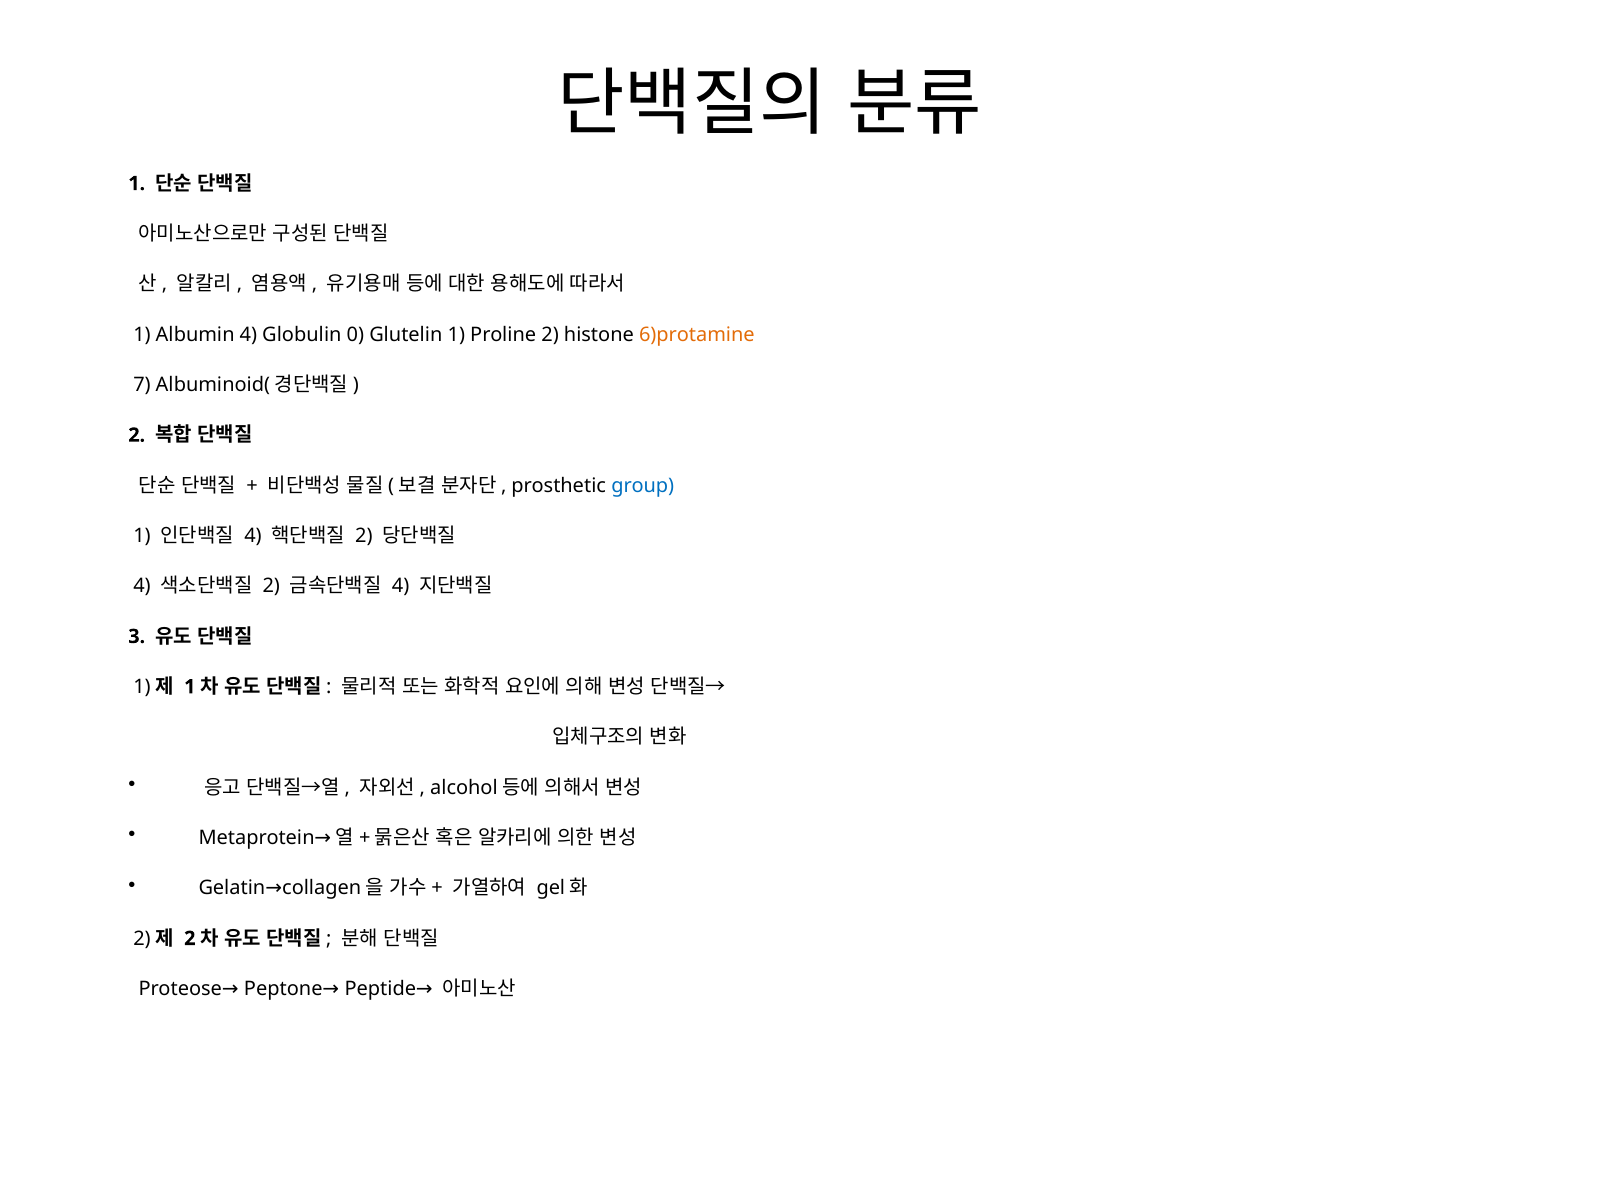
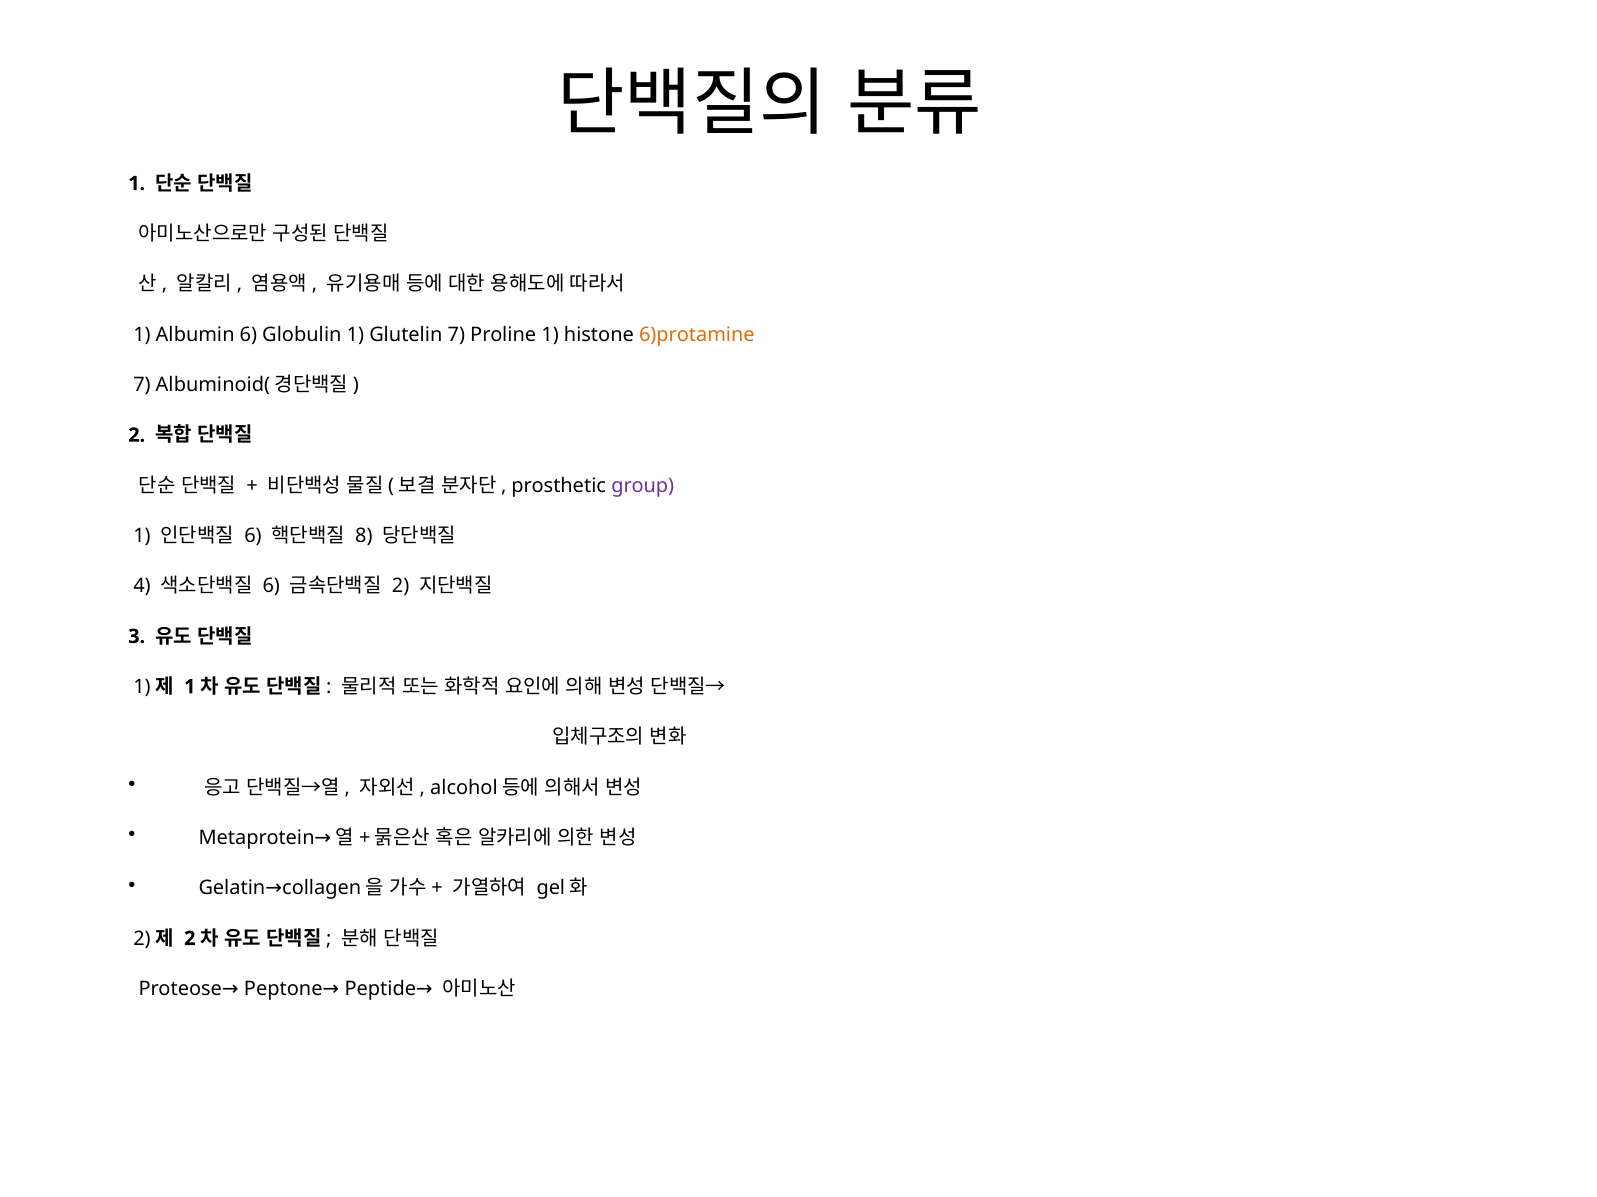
Albumin 4: 4 -> 6
Globulin 0: 0 -> 1
Glutelin 1: 1 -> 7
Proline 2: 2 -> 1
group colour: blue -> purple
4 at (253, 536): 4 -> 6
2 at (364, 536): 2 -> 8
2 at (271, 586): 2 -> 6
4 at (401, 586): 4 -> 2
